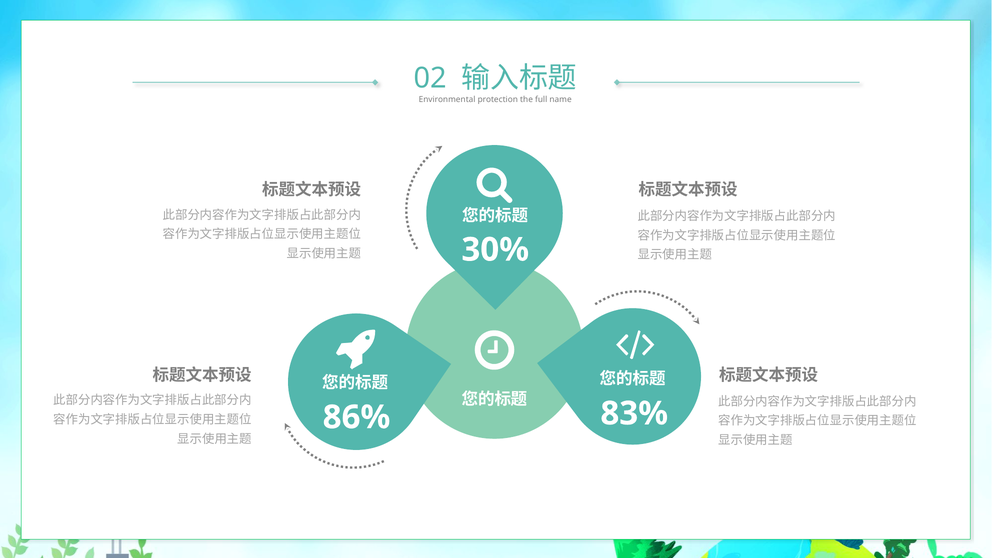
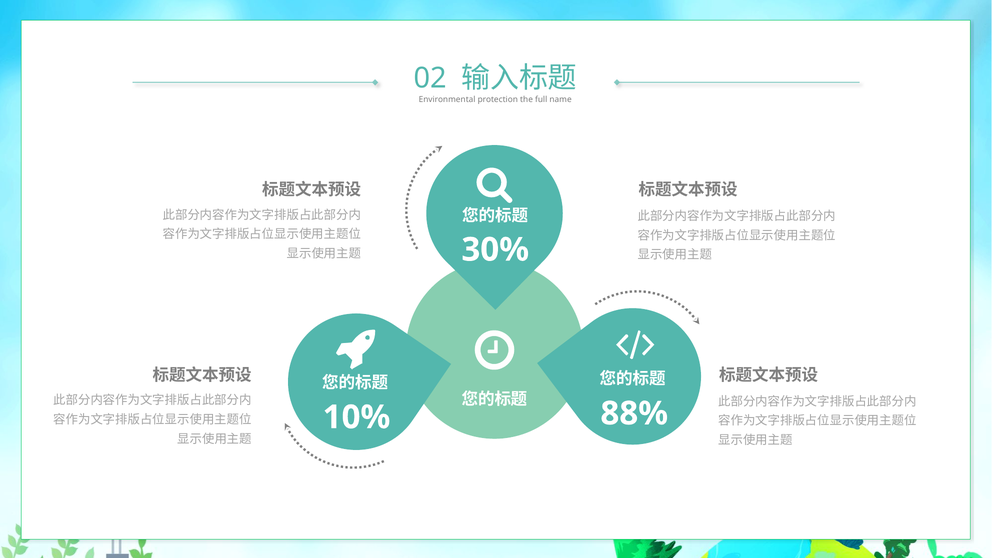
83%: 83% -> 88%
86%: 86% -> 10%
